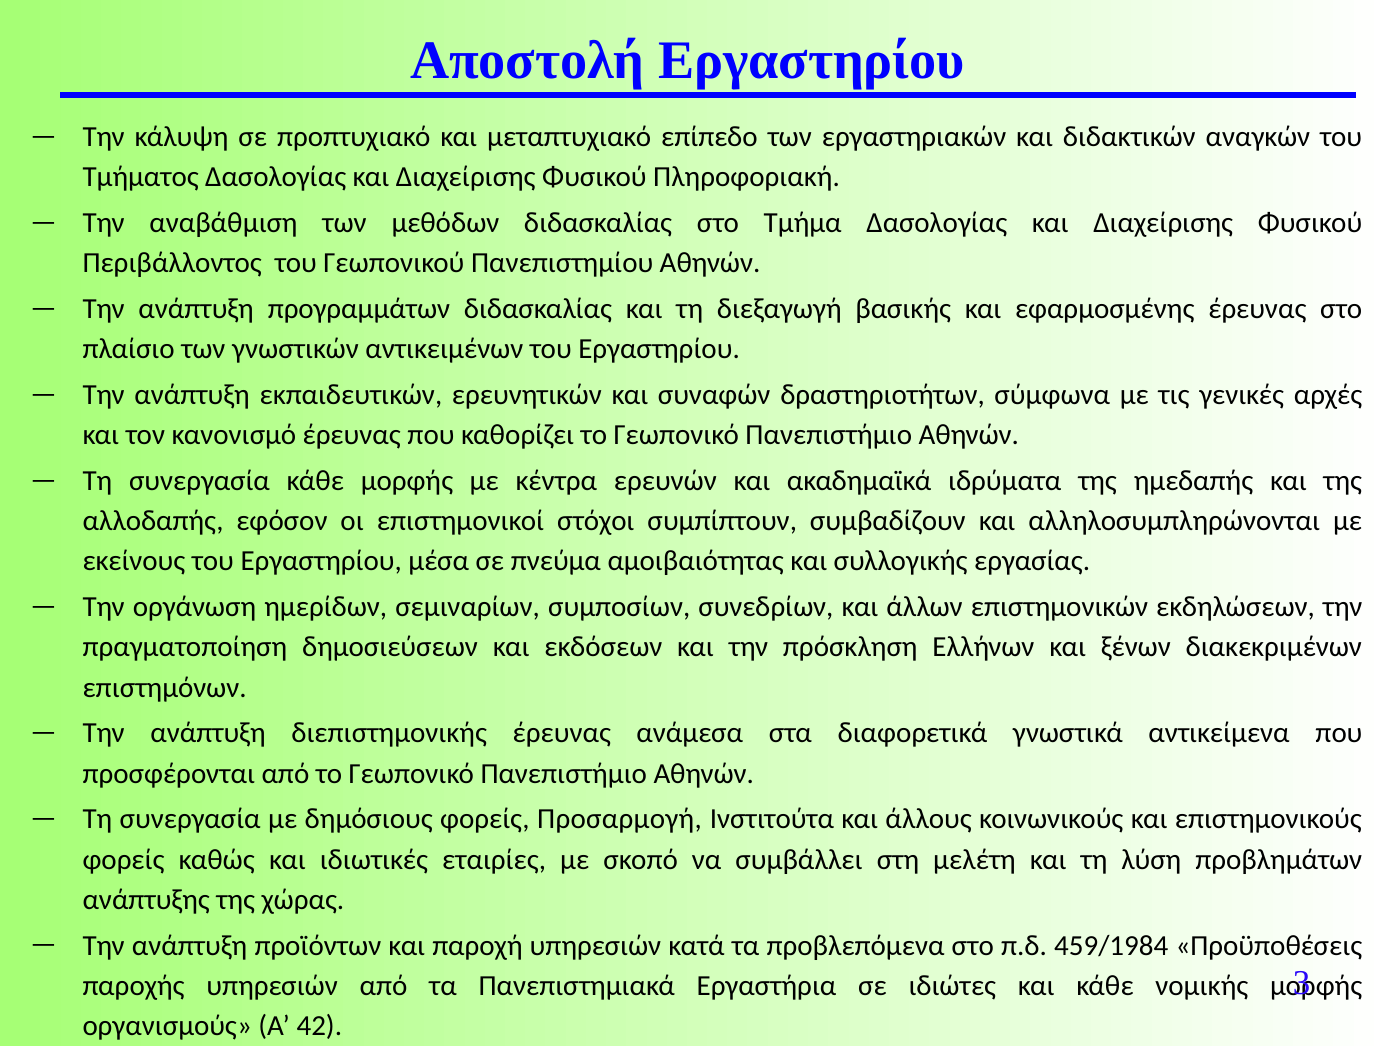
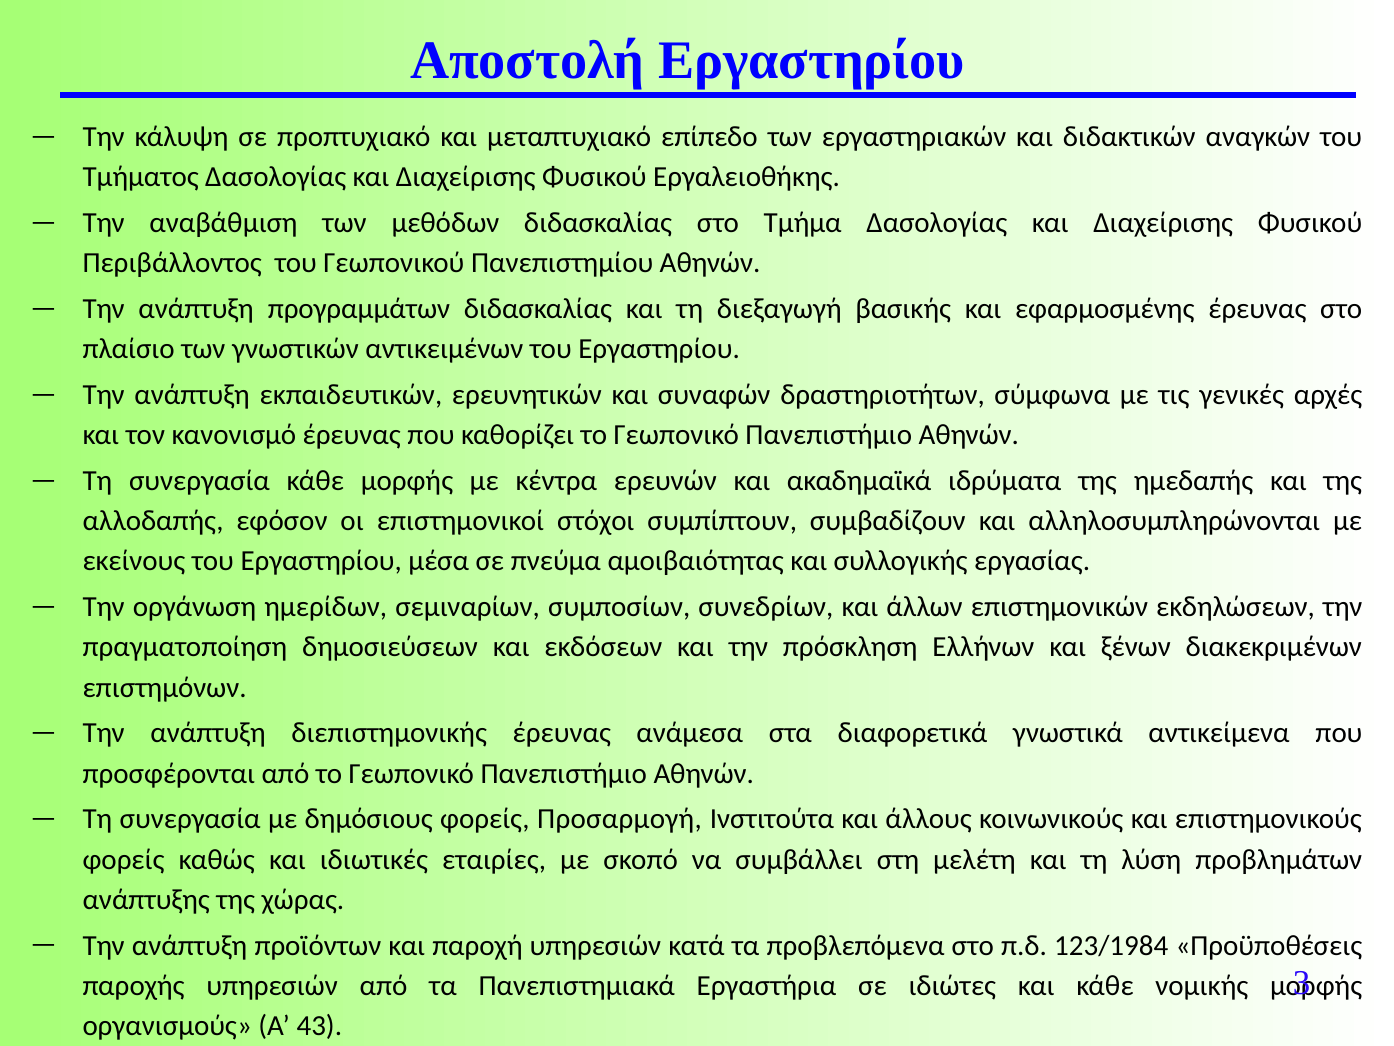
Πληροφοριακή: Πληροφοριακή -> Εργαλειοθήκης
459/1984: 459/1984 -> 123/1984
42: 42 -> 43
